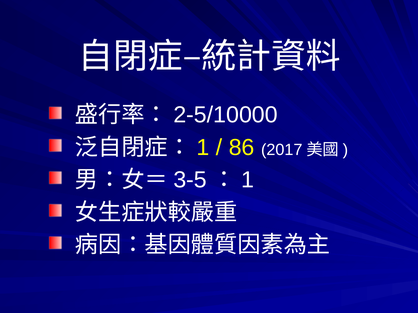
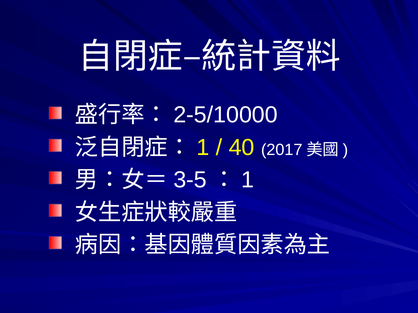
86: 86 -> 40
